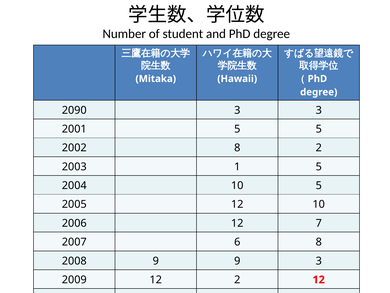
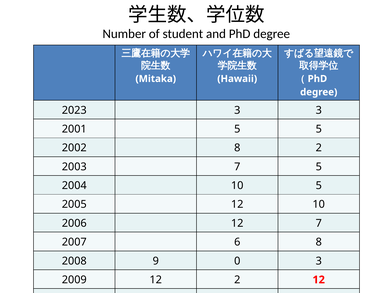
2090: 2090 -> 2023
2003 1: 1 -> 7
9 9: 9 -> 0
